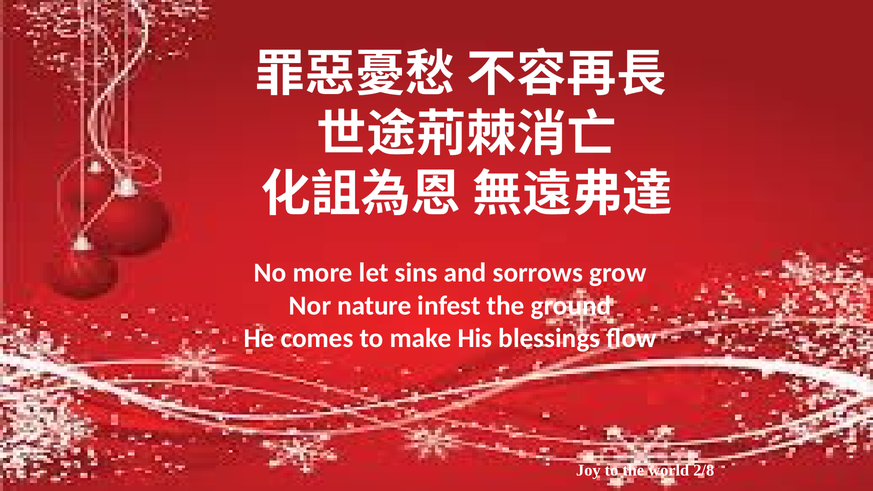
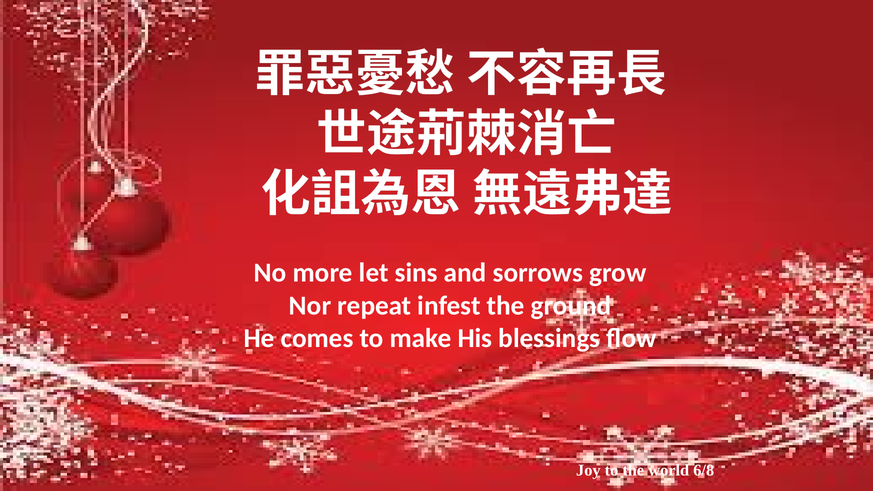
nature: nature -> repeat
2/8: 2/8 -> 6/8
